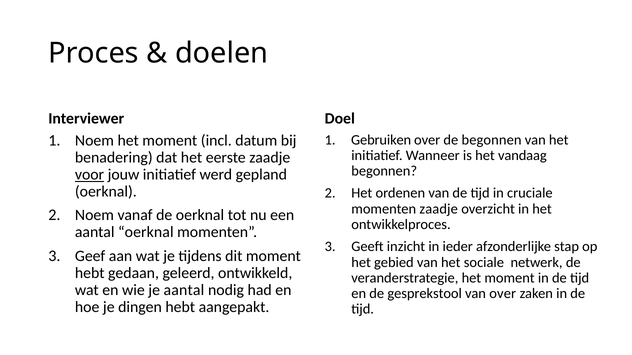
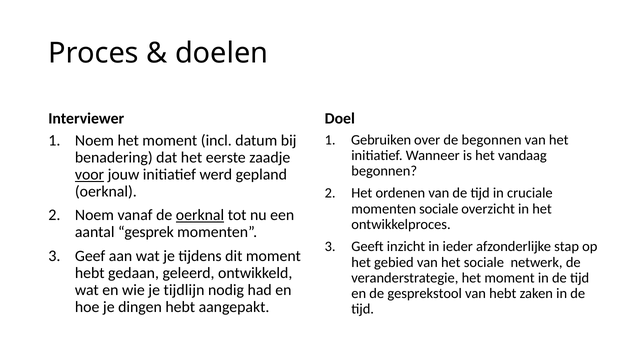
momenten zaadje: zaadje -> sociale
oerknal at (200, 215) underline: none -> present
aantal oerknal: oerknal -> gesprek
je aantal: aantal -> tijdlijn
van over: over -> hebt
